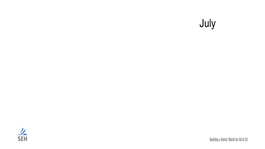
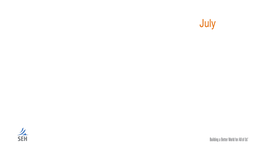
July colour: black -> orange
